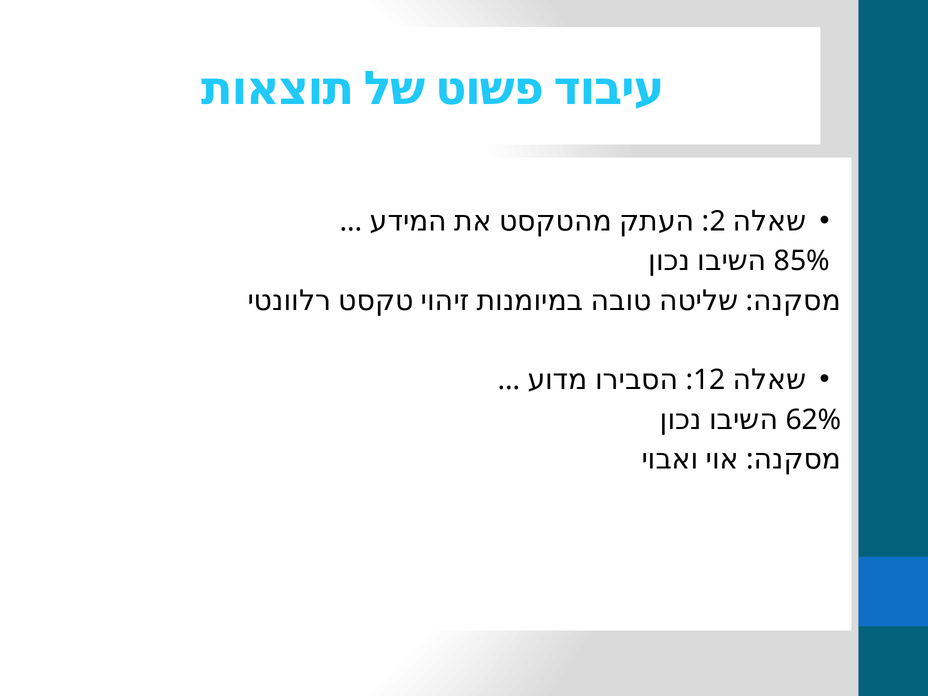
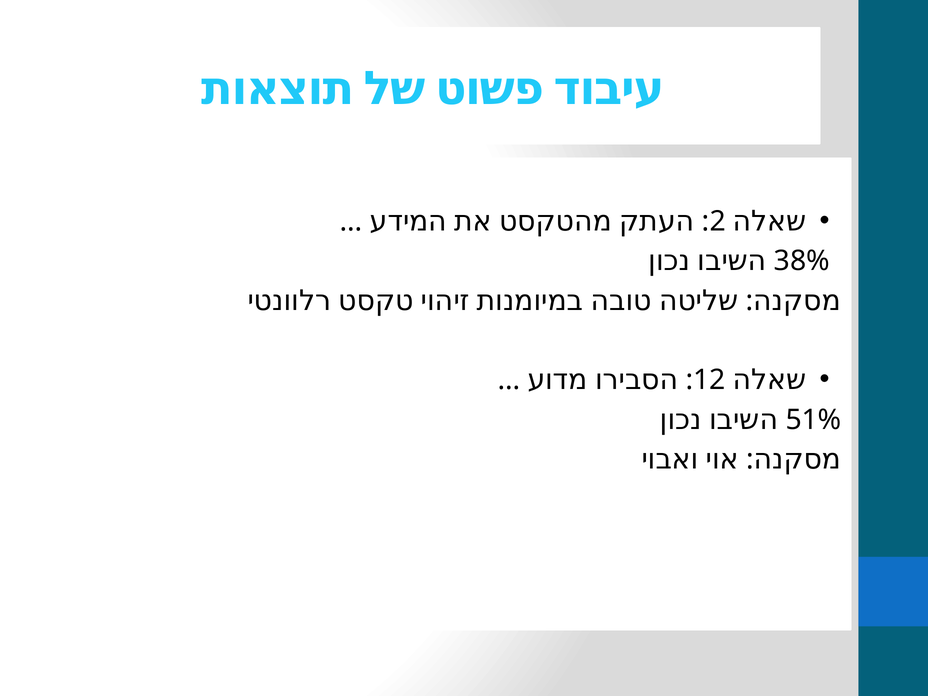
85%: 85% -> 38%
62%: 62% -> 51%
